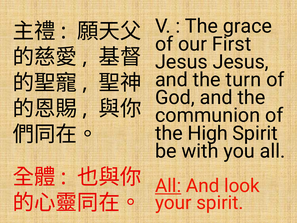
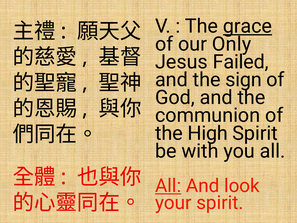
grace underline: none -> present
First: First -> Only
Jesus Jesus: Jesus -> Failed
turn: turn -> sign
